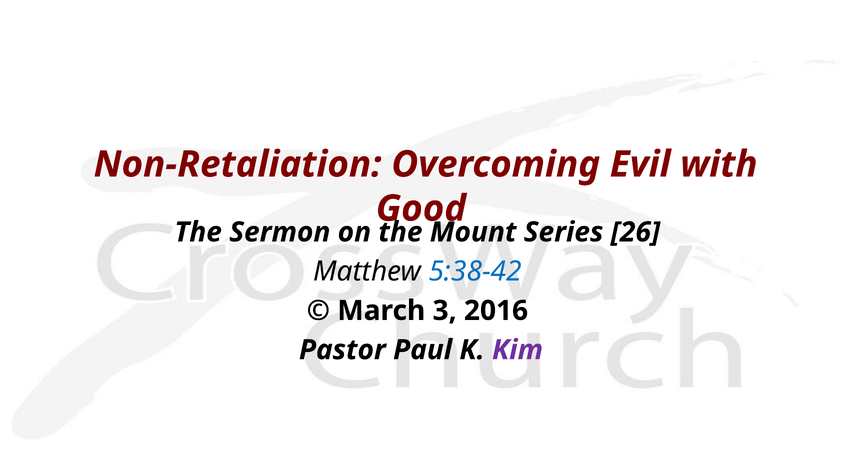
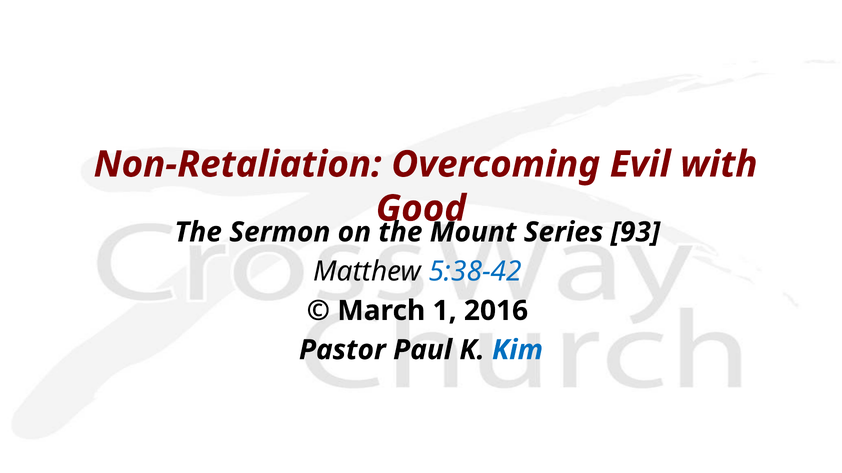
26: 26 -> 93
3: 3 -> 1
Kim colour: purple -> blue
